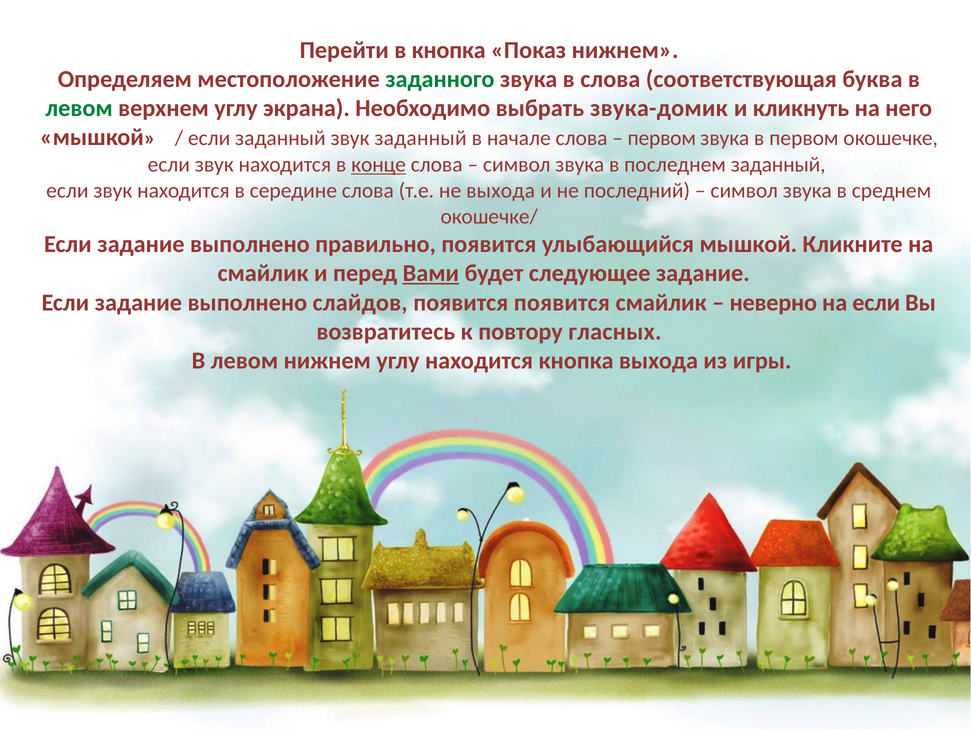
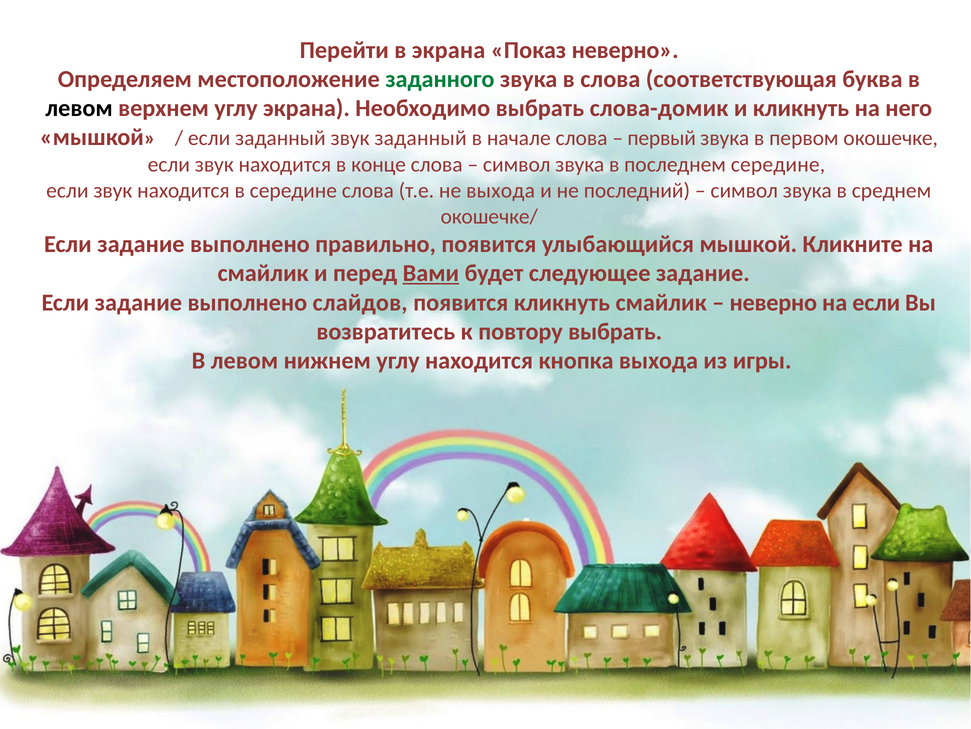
в кнопка: кнопка -> экрана
Показ нижнем: нижнем -> неверно
левом at (79, 108) colour: green -> black
звука-домик: звука-домик -> слова-домик
первом at (662, 138): первом -> первый
конце underline: present -> none
последнем заданный: заданный -> середине
появится появится: появится -> кликнуть
повтору гласных: гласных -> выбрать
